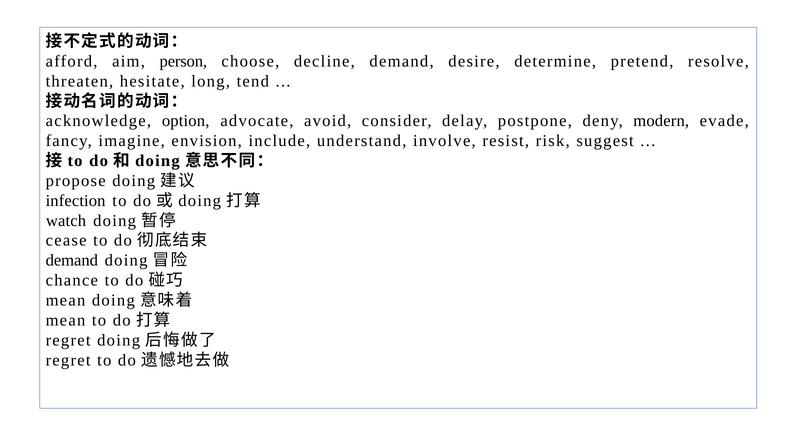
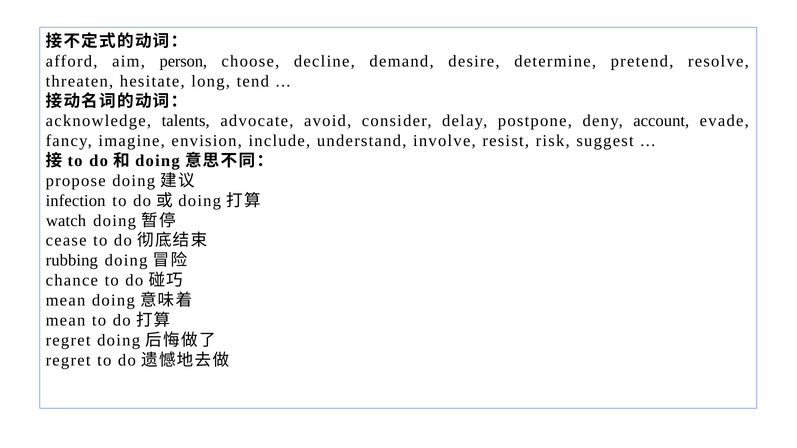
option: option -> talents
modern: modern -> account
demand at (72, 261): demand -> rubbing
